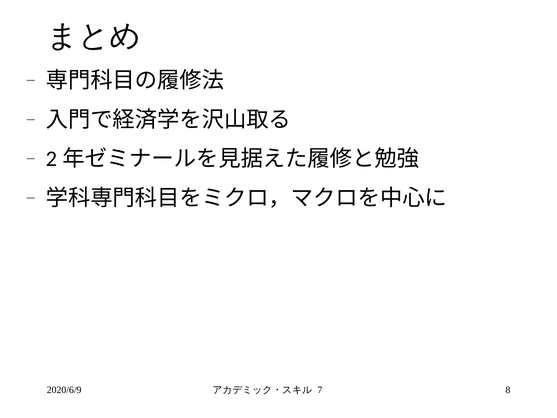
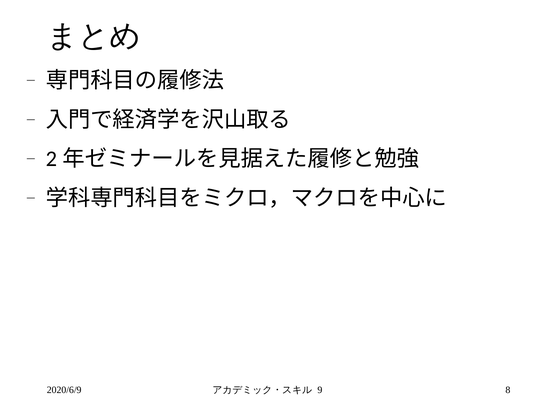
7: 7 -> 9
